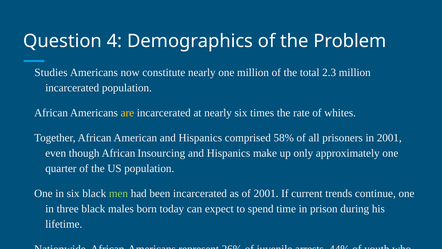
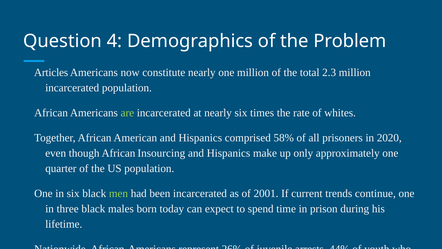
Studies: Studies -> Articles
are at (127, 113) colour: yellow -> light green
in 2001: 2001 -> 2020
